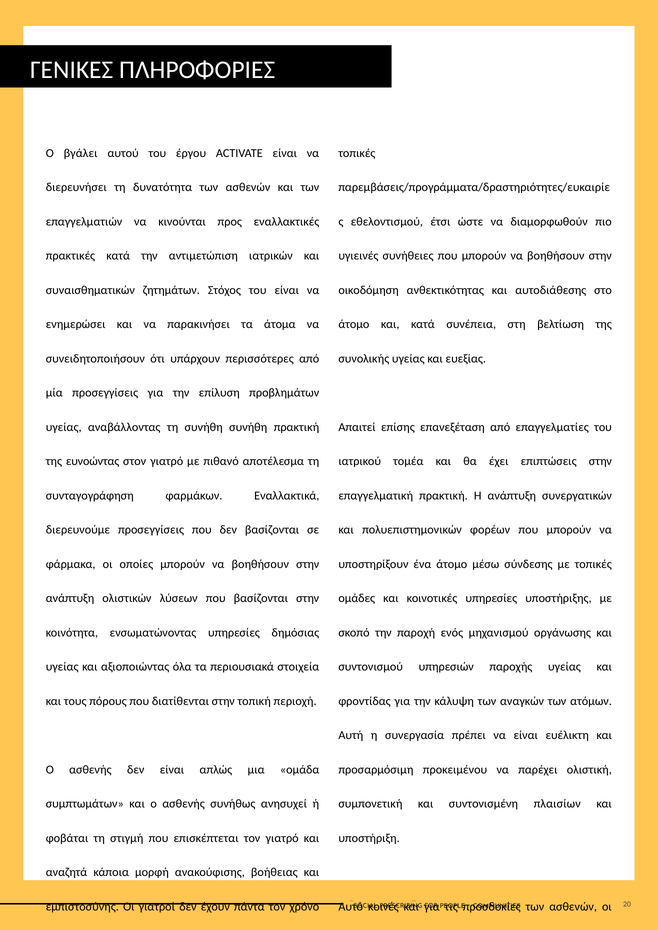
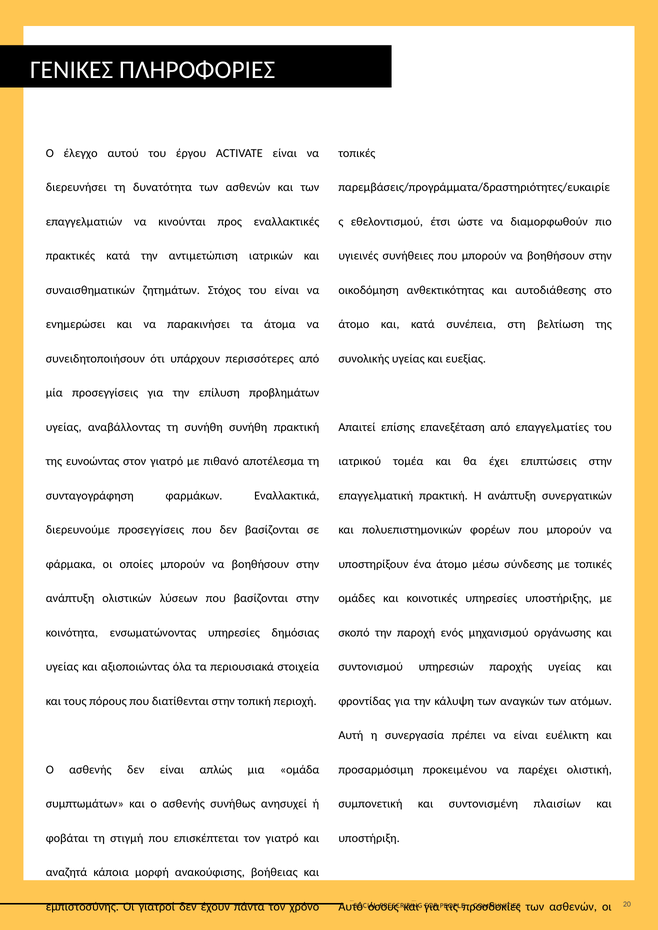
βγάλει: βγάλει -> έλεγχο
κοινές: κοινές -> όσους
